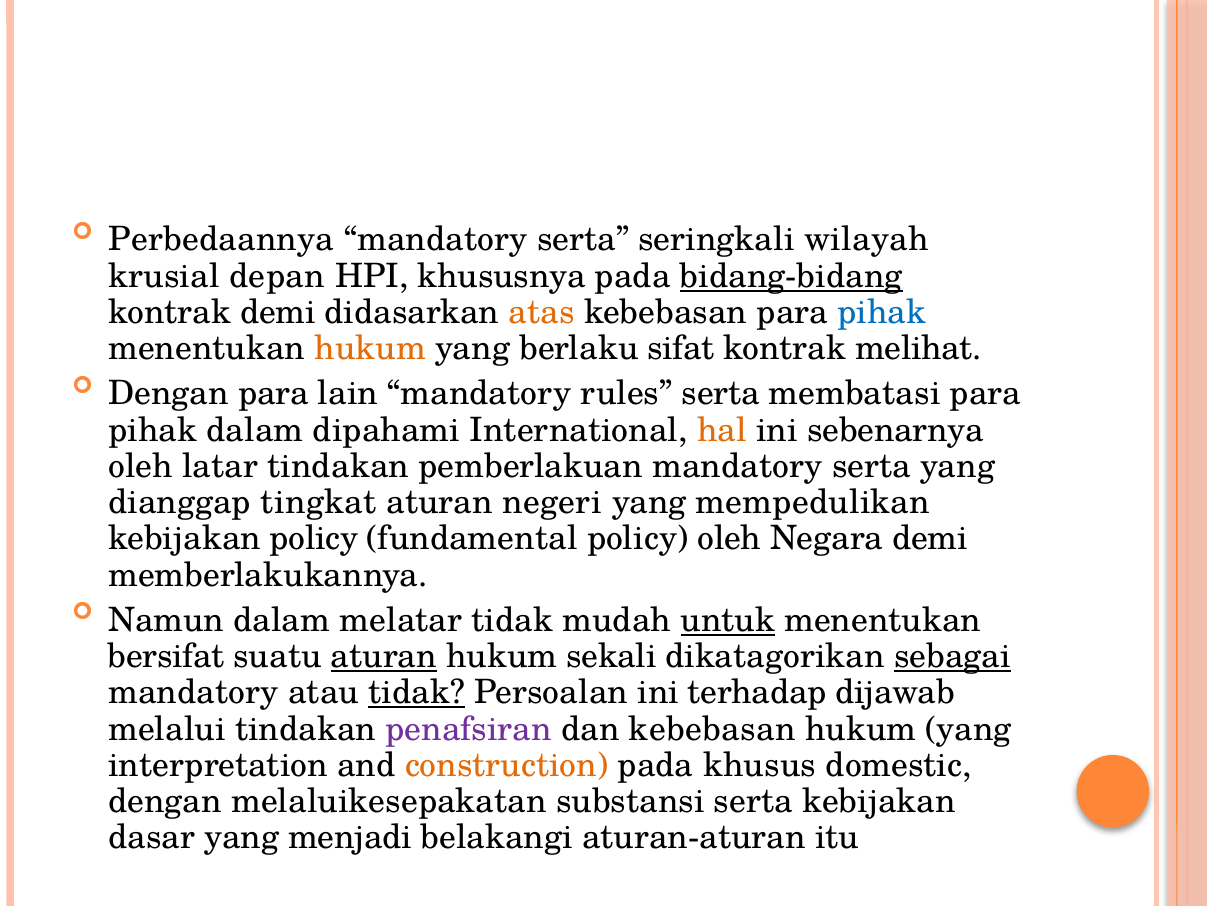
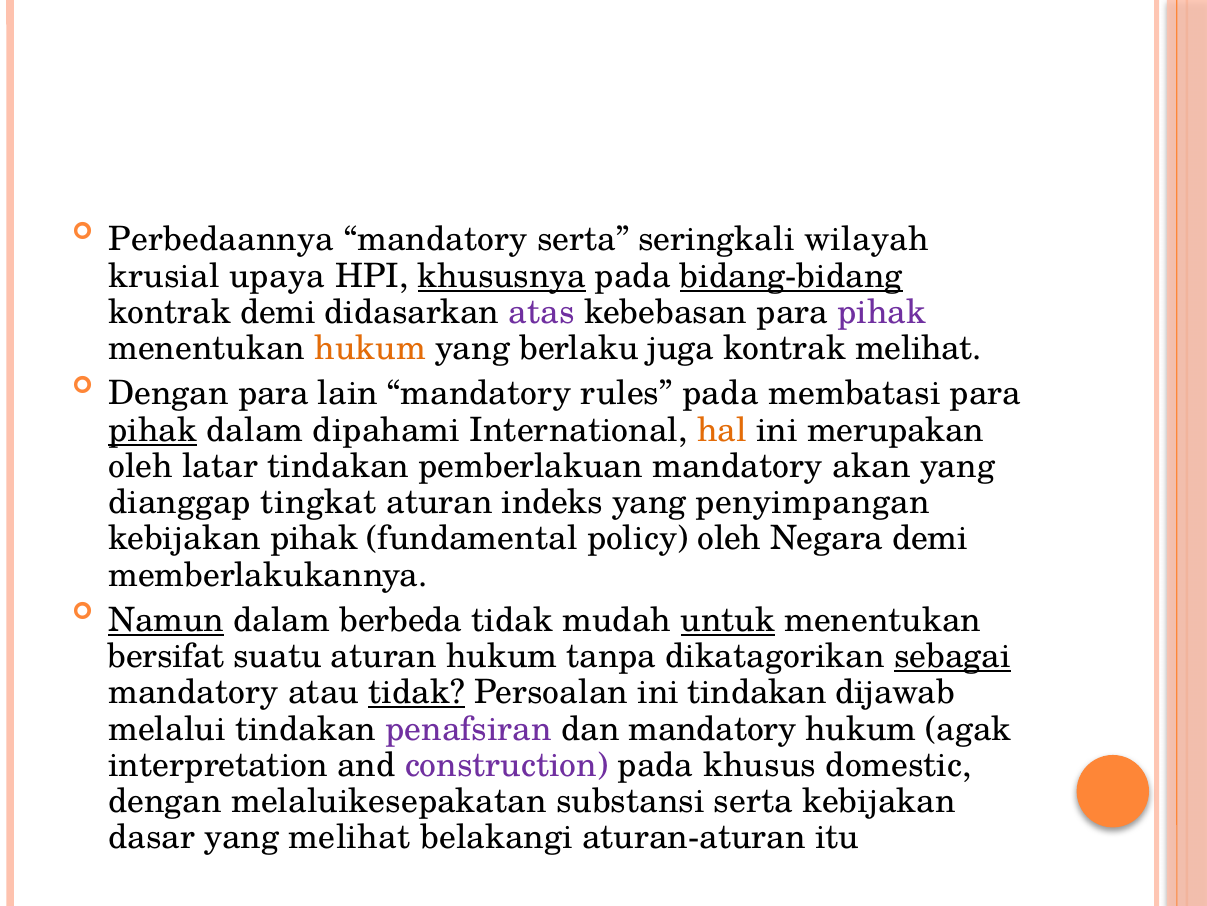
depan: depan -> upaya
khususnya underline: none -> present
atas colour: orange -> purple
pihak at (882, 312) colour: blue -> purple
sifat: sifat -> juga
rules serta: serta -> pada
pihak at (153, 430) underline: none -> present
sebenarnya: sebenarnya -> merupakan
pemberlakuan mandatory serta: serta -> akan
negeri: negeri -> indeks
mempedulikan: mempedulikan -> penyimpangan
kebijakan policy: policy -> pihak
Namun underline: none -> present
melatar: melatar -> berbeda
aturan at (384, 656) underline: present -> none
sekali: sekali -> tanpa
ini terhadap: terhadap -> tindakan
dan kebebasan: kebebasan -> mandatory
yang at (969, 728): yang -> agak
construction colour: orange -> purple
yang menjadi: menjadi -> melihat
